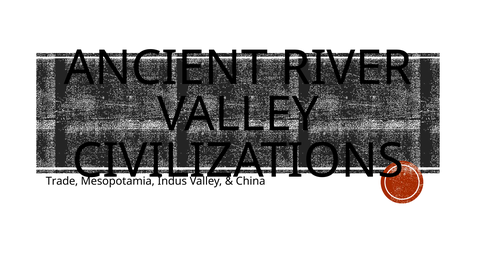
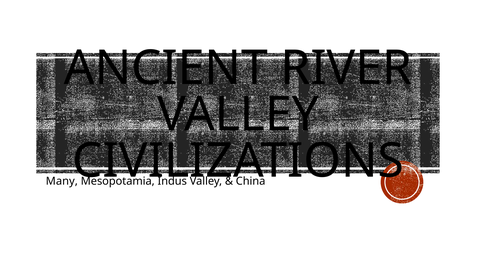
Trade: Trade -> Many
